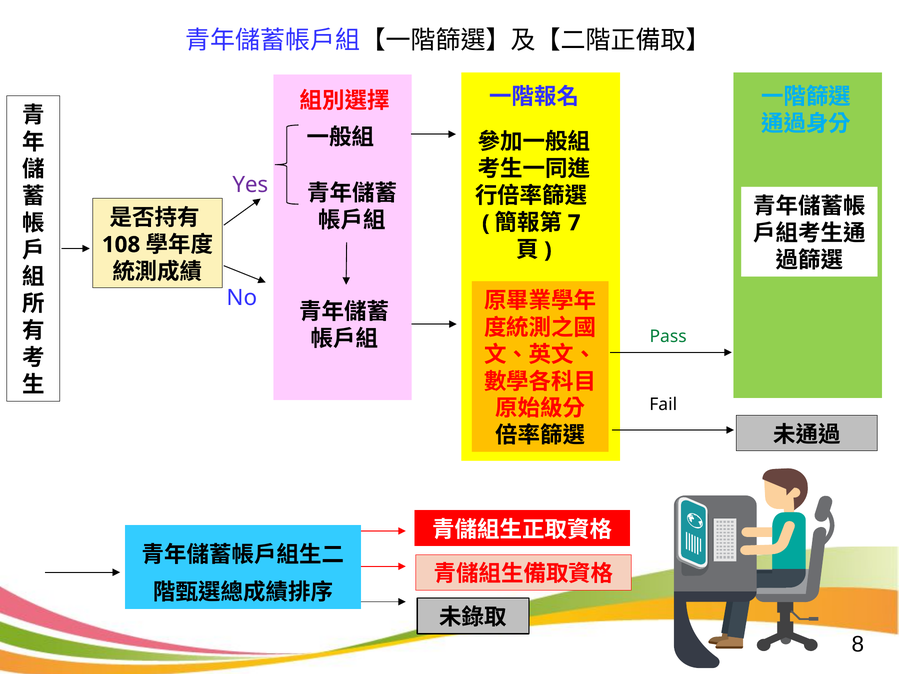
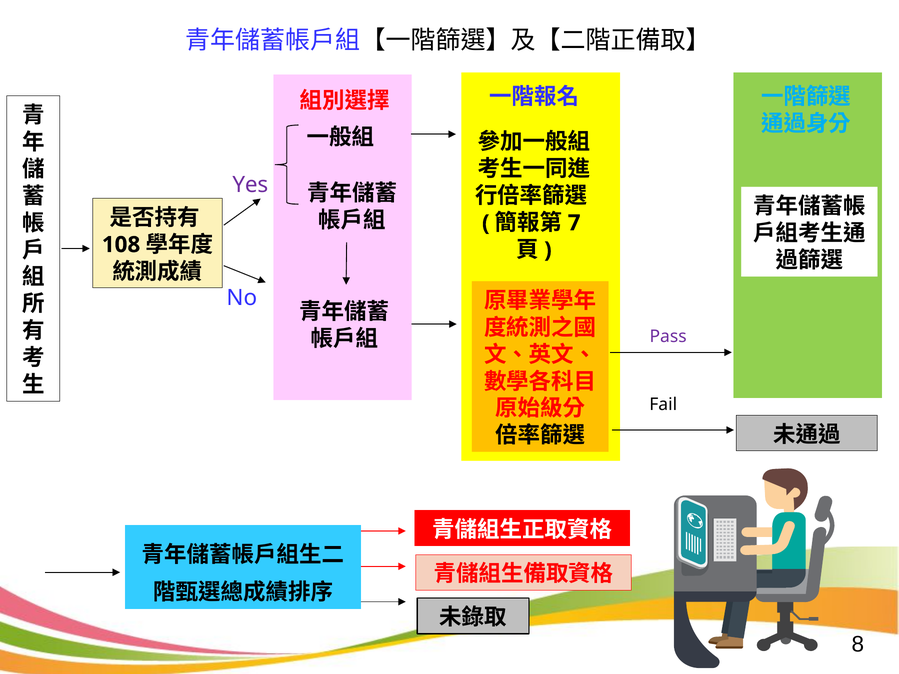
Pass colour: green -> purple
